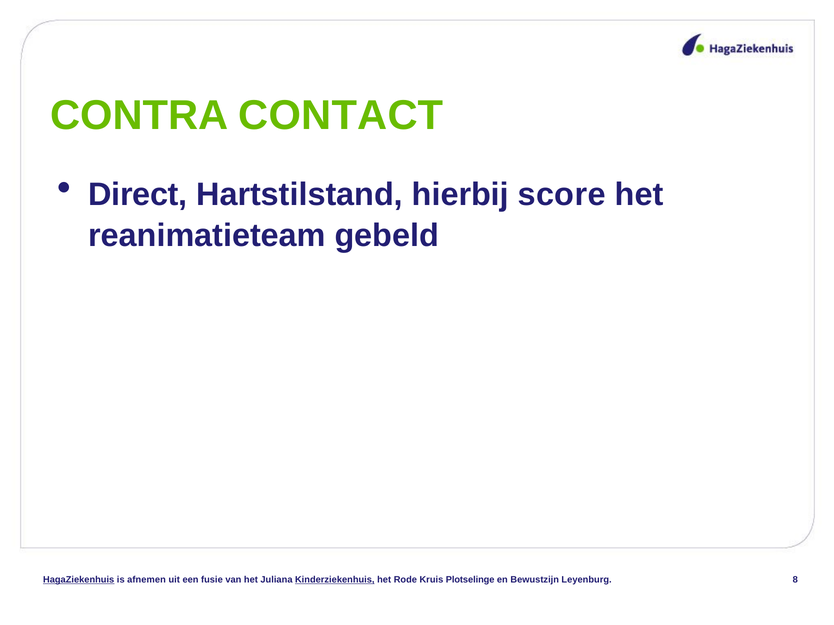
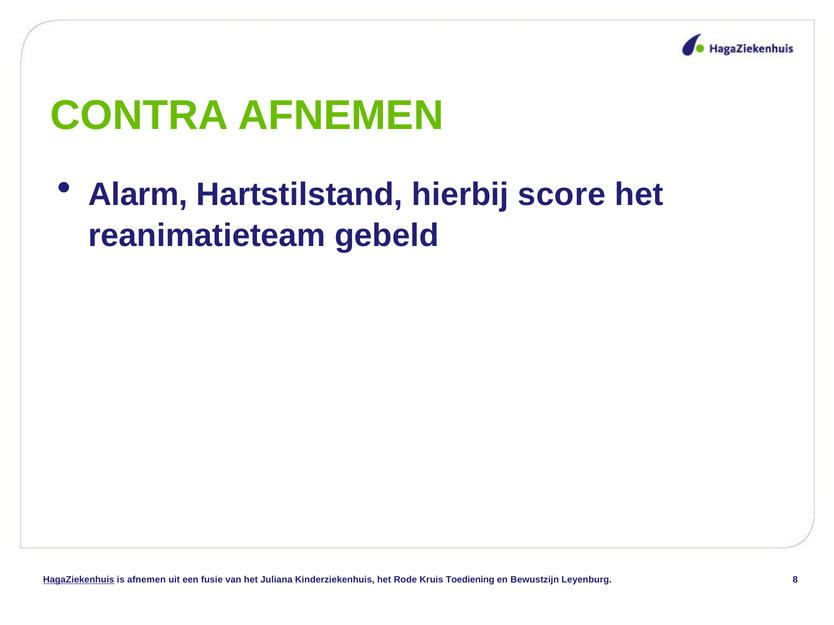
CONTRA CONTACT: CONTACT -> AFNEMEN
Direct: Direct -> Alarm
Kinderziekenhuis underline: present -> none
Plotselinge: Plotselinge -> Toediening
